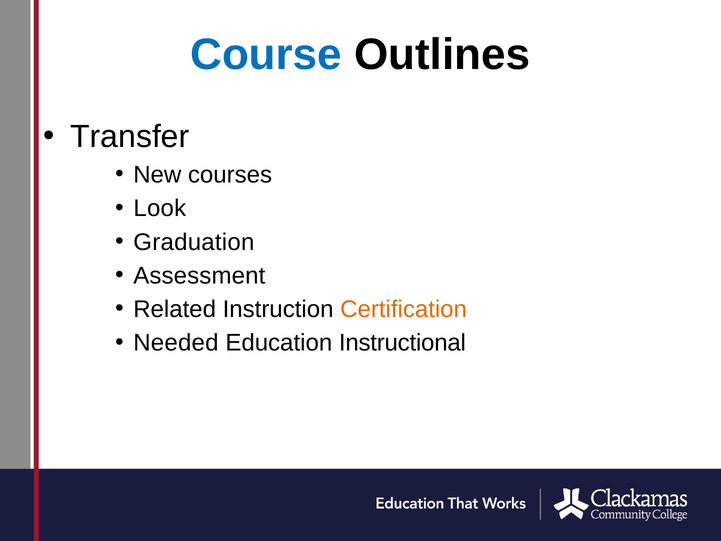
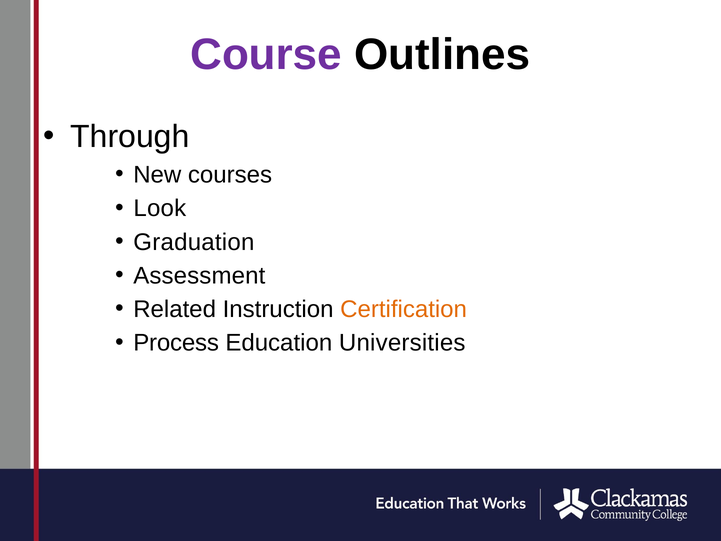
Course colour: blue -> purple
Transfer: Transfer -> Through
Needed: Needed -> Process
Instructional: Instructional -> Universities
